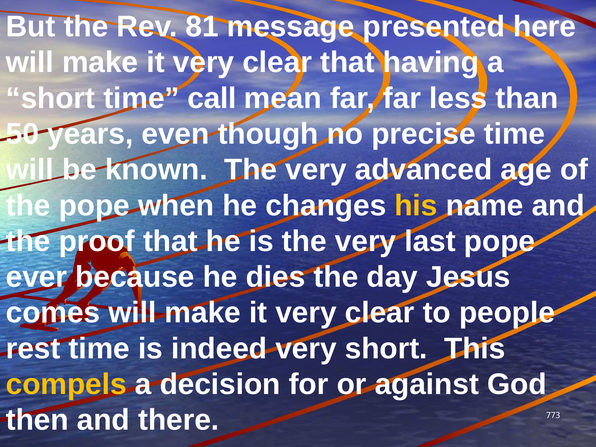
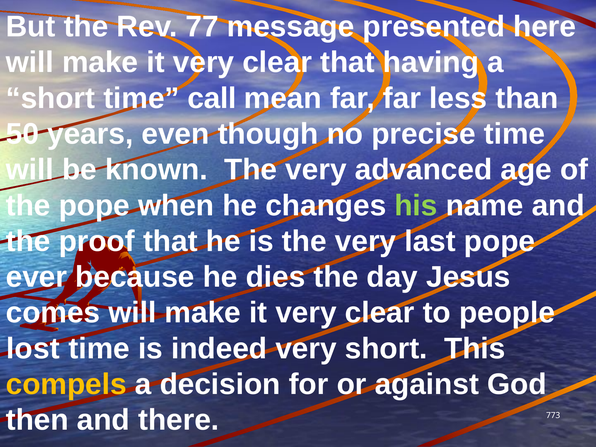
81: 81 -> 77
his colour: yellow -> light green
rest: rest -> lost
